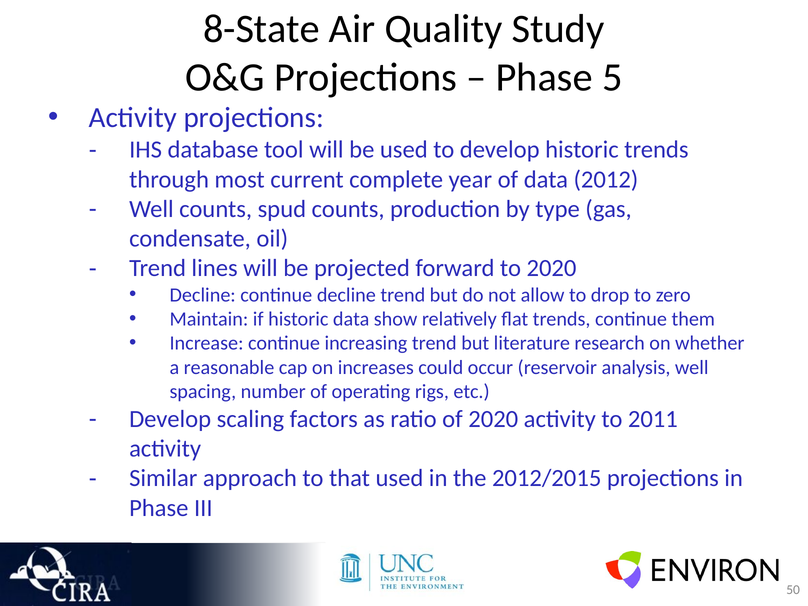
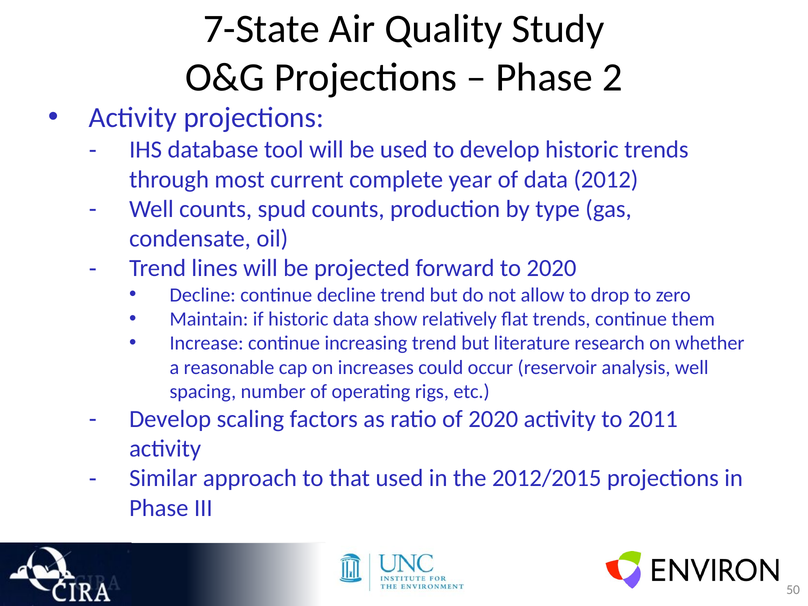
8-State: 8-State -> 7-State
5: 5 -> 2
